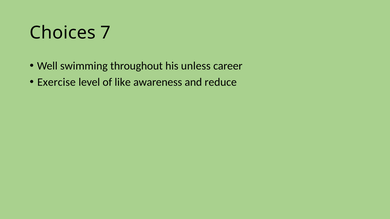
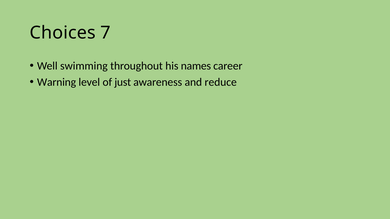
unless: unless -> names
Exercise: Exercise -> Warning
like: like -> just
